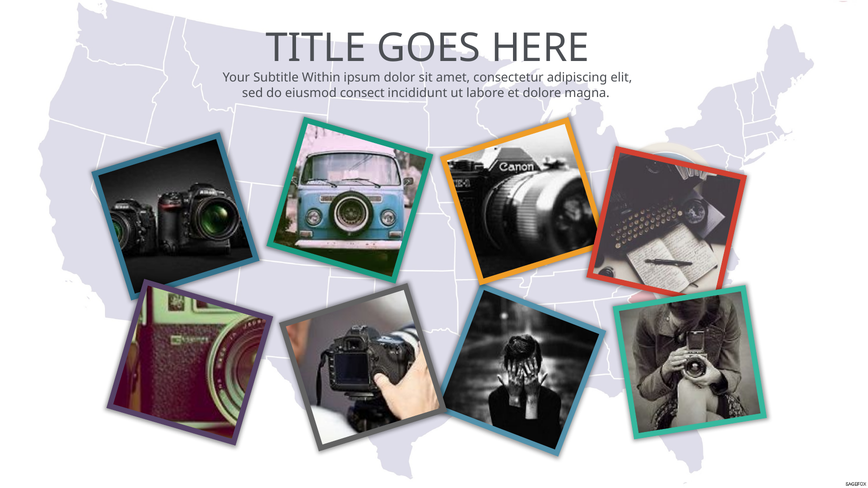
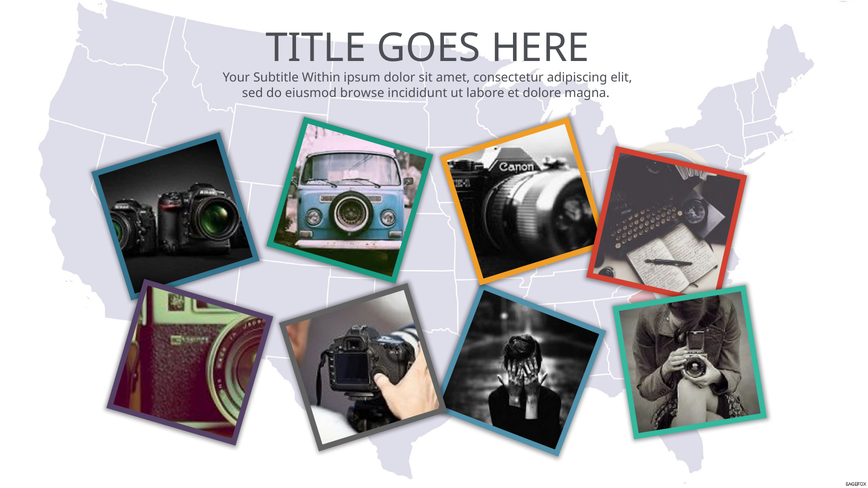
consect: consect -> browse
